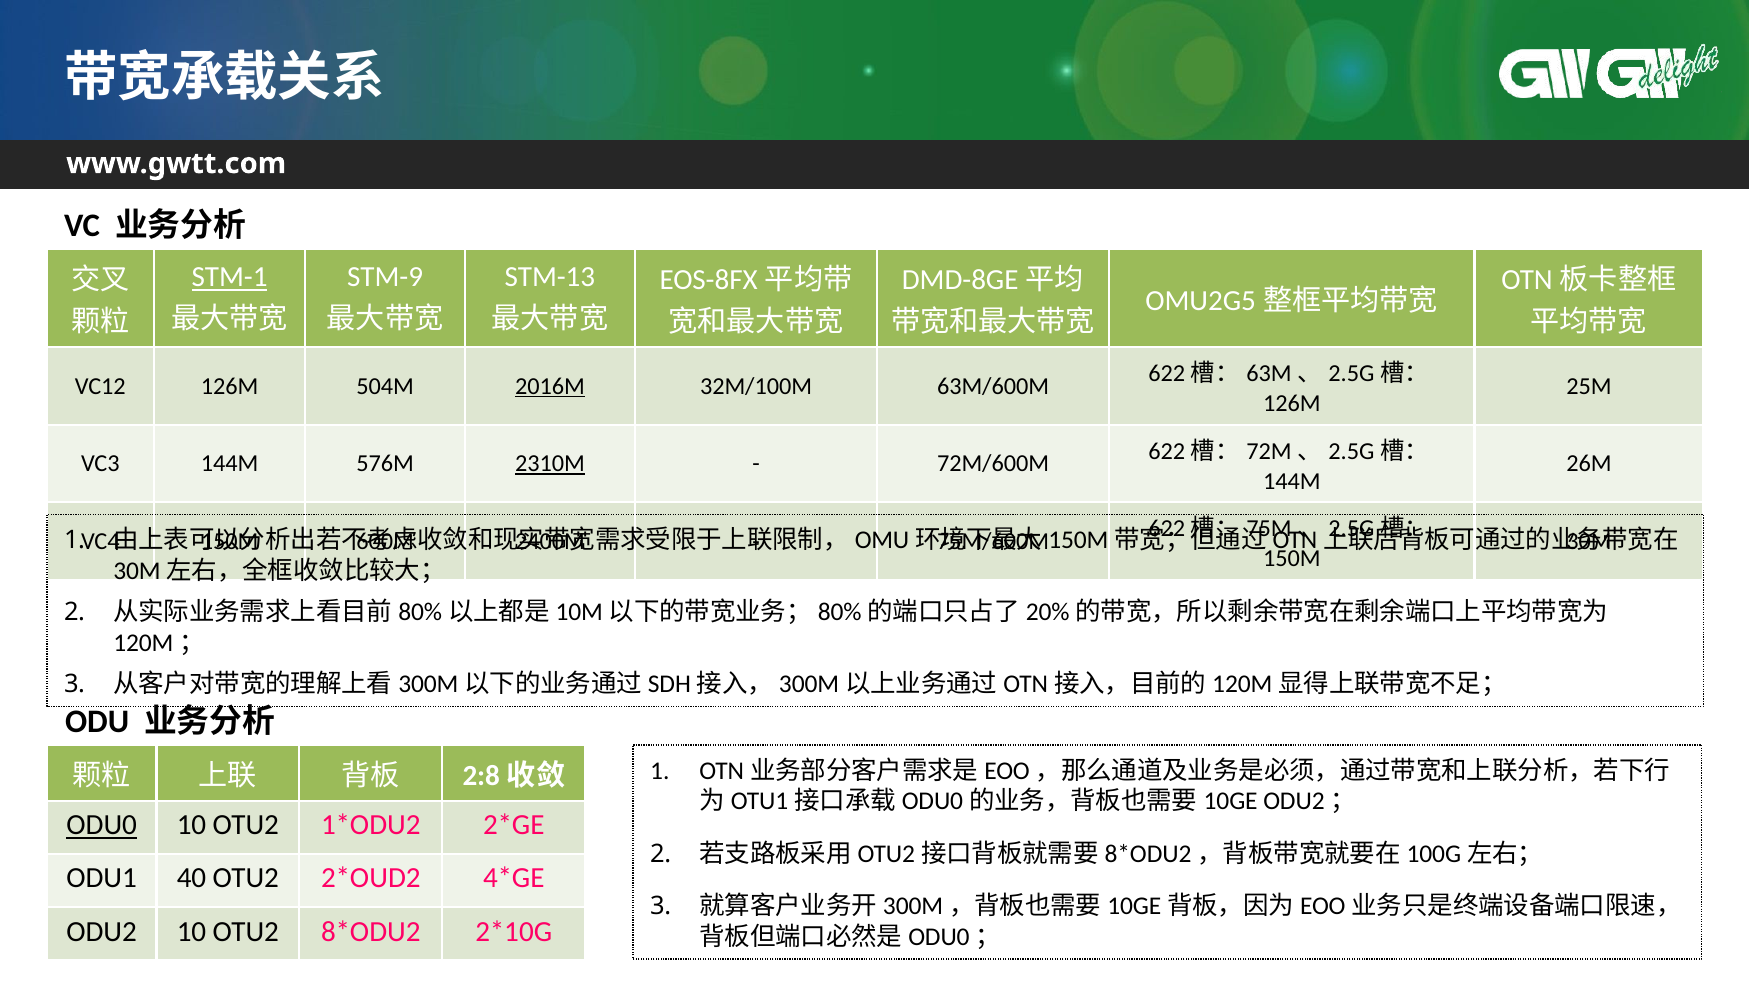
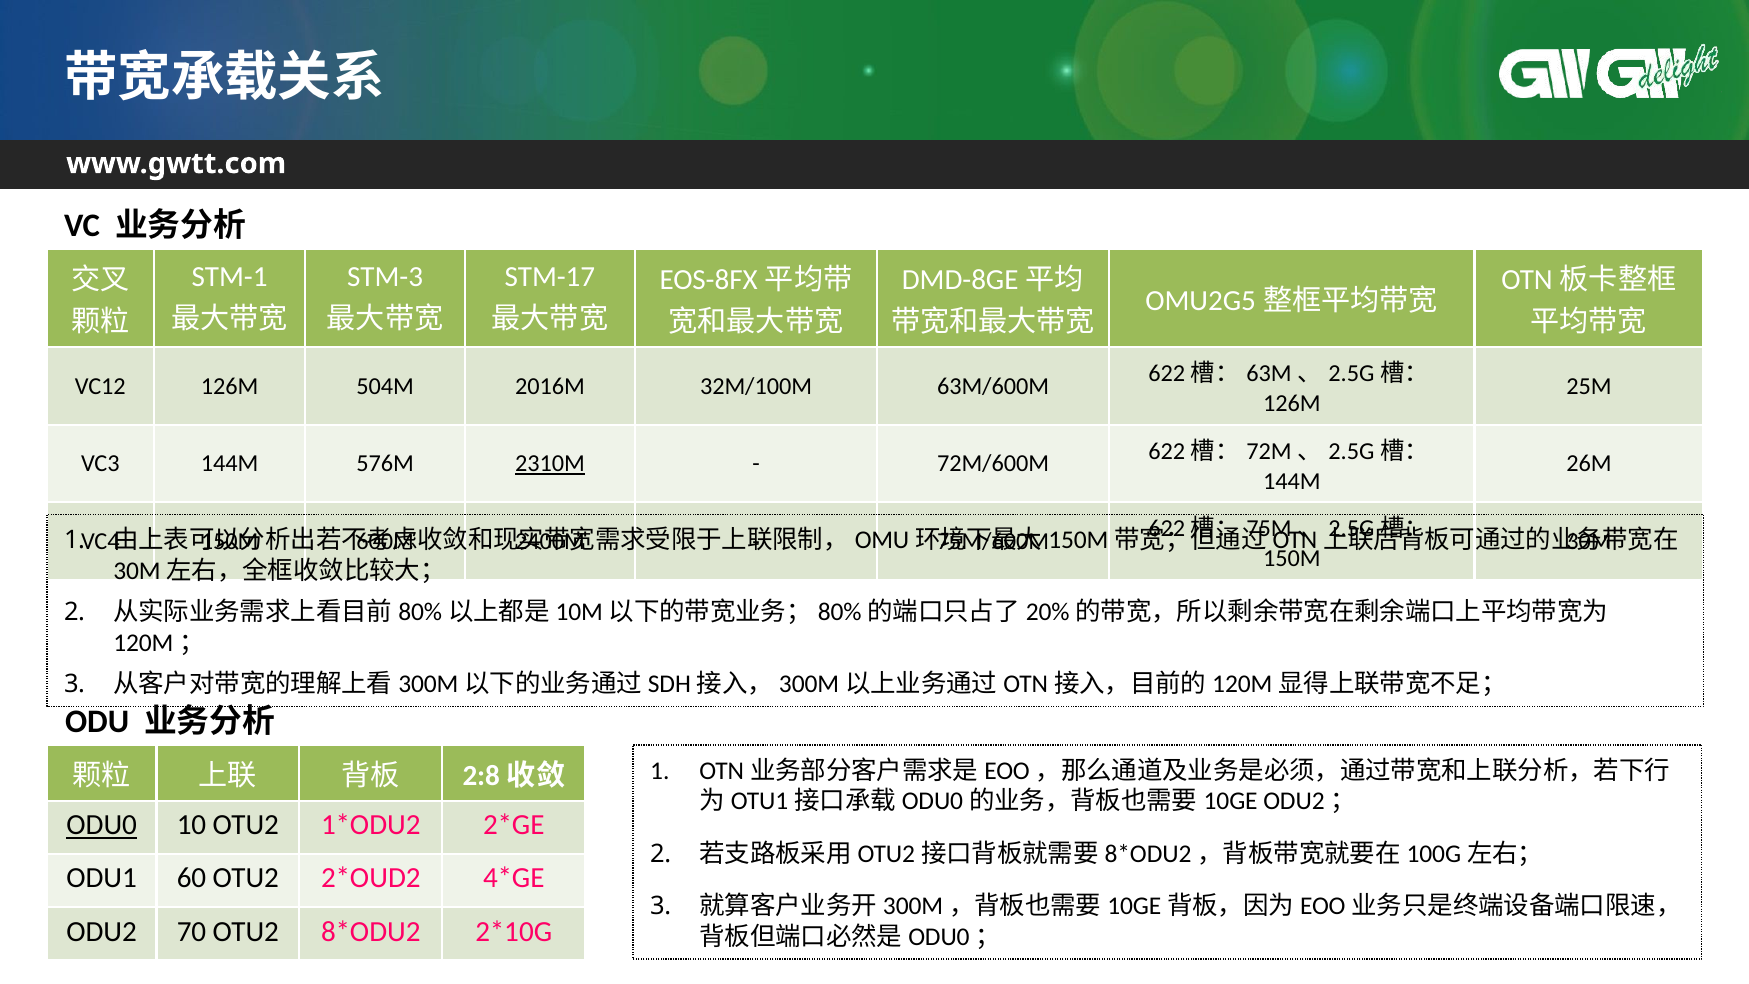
STM-1 underline: present -> none
STM-9: STM-9 -> STM-3
STM-13: STM-13 -> STM-17
2016M underline: present -> none
40: 40 -> 60
ODU2 10: 10 -> 70
